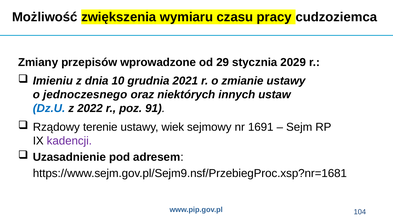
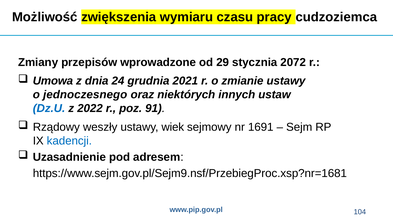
2029: 2029 -> 2072
Imieniu: Imieniu -> Umowa
10: 10 -> 24
terenie: terenie -> weszły
kadencji colour: purple -> blue
